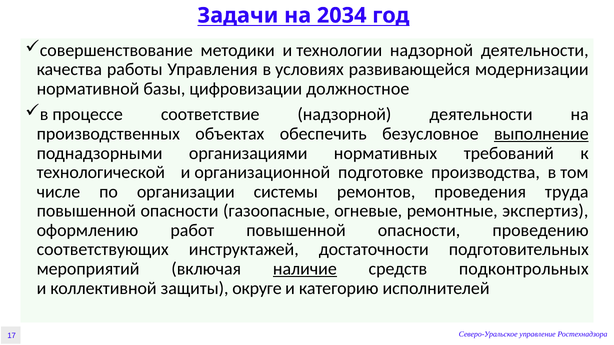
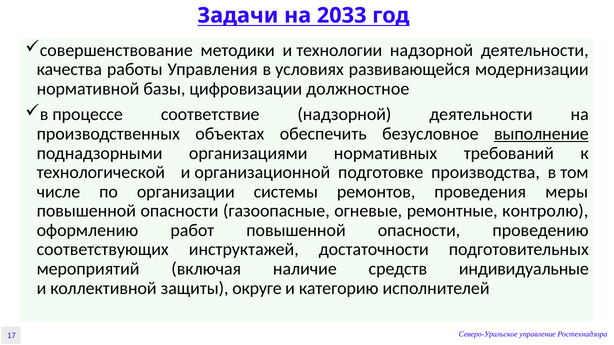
2034: 2034 -> 2033
труда: труда -> меры
экспертиз: экспертиз -> контролю
наличие underline: present -> none
подконтрольных: подконтрольных -> индивидуальные
